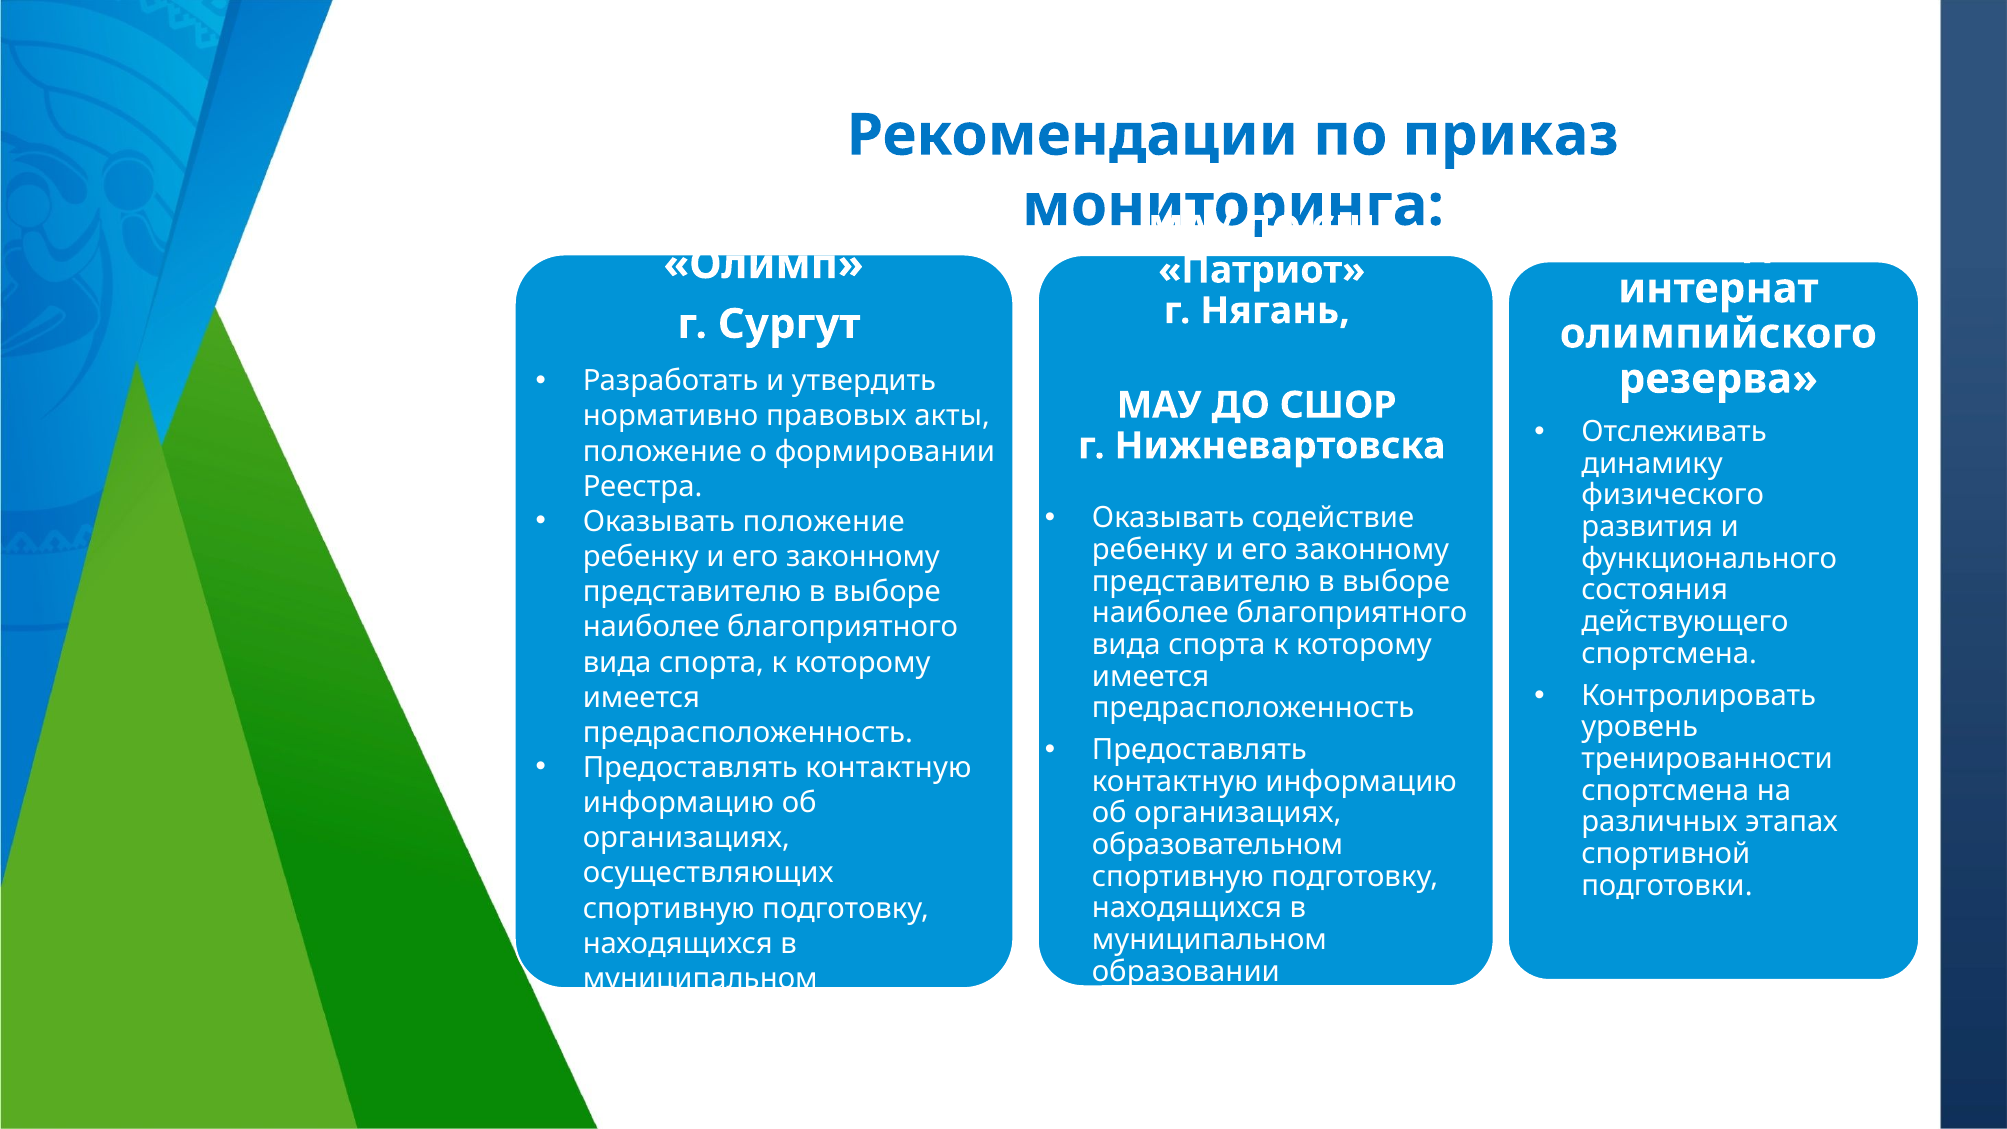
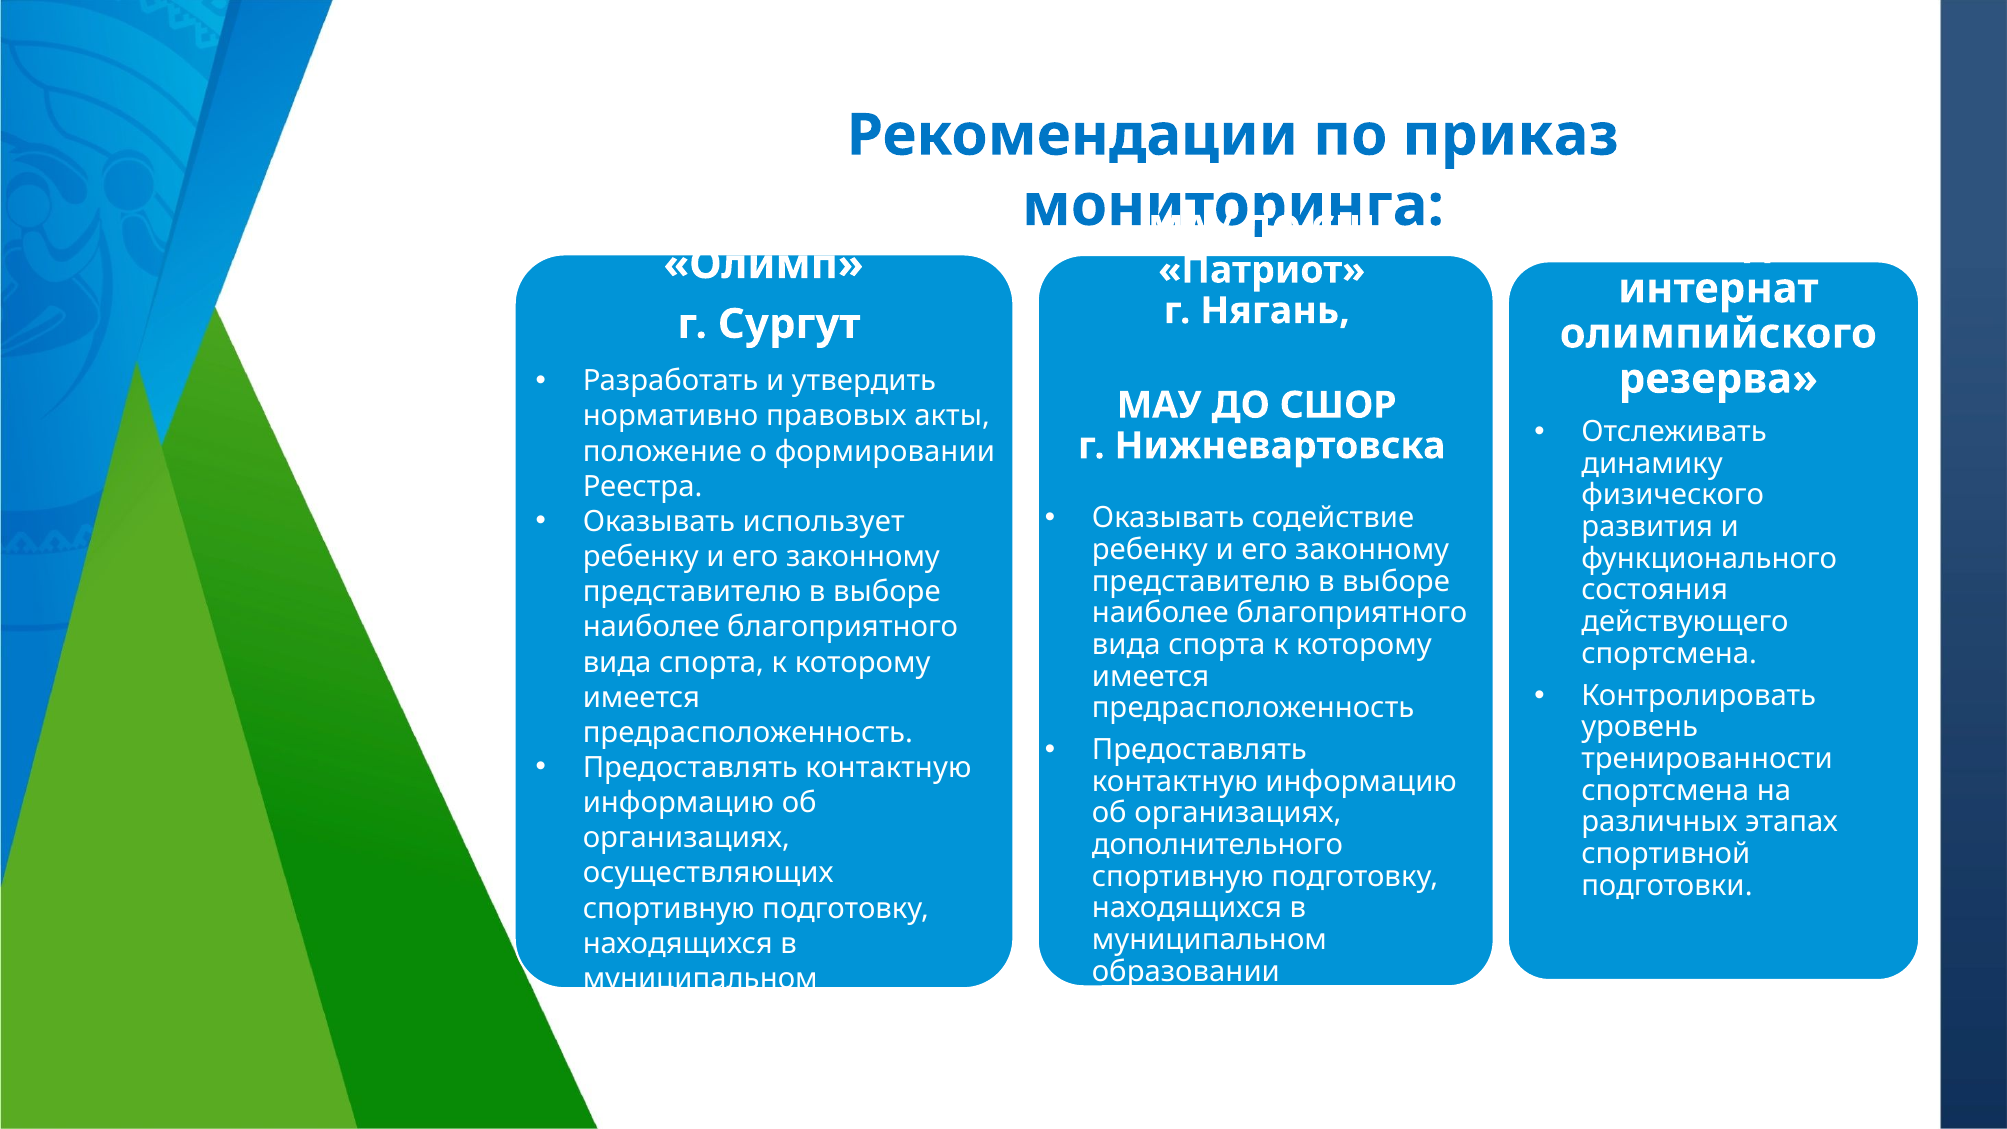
Оказывать положение: положение -> использует
образовательном: образовательном -> дополнительного
